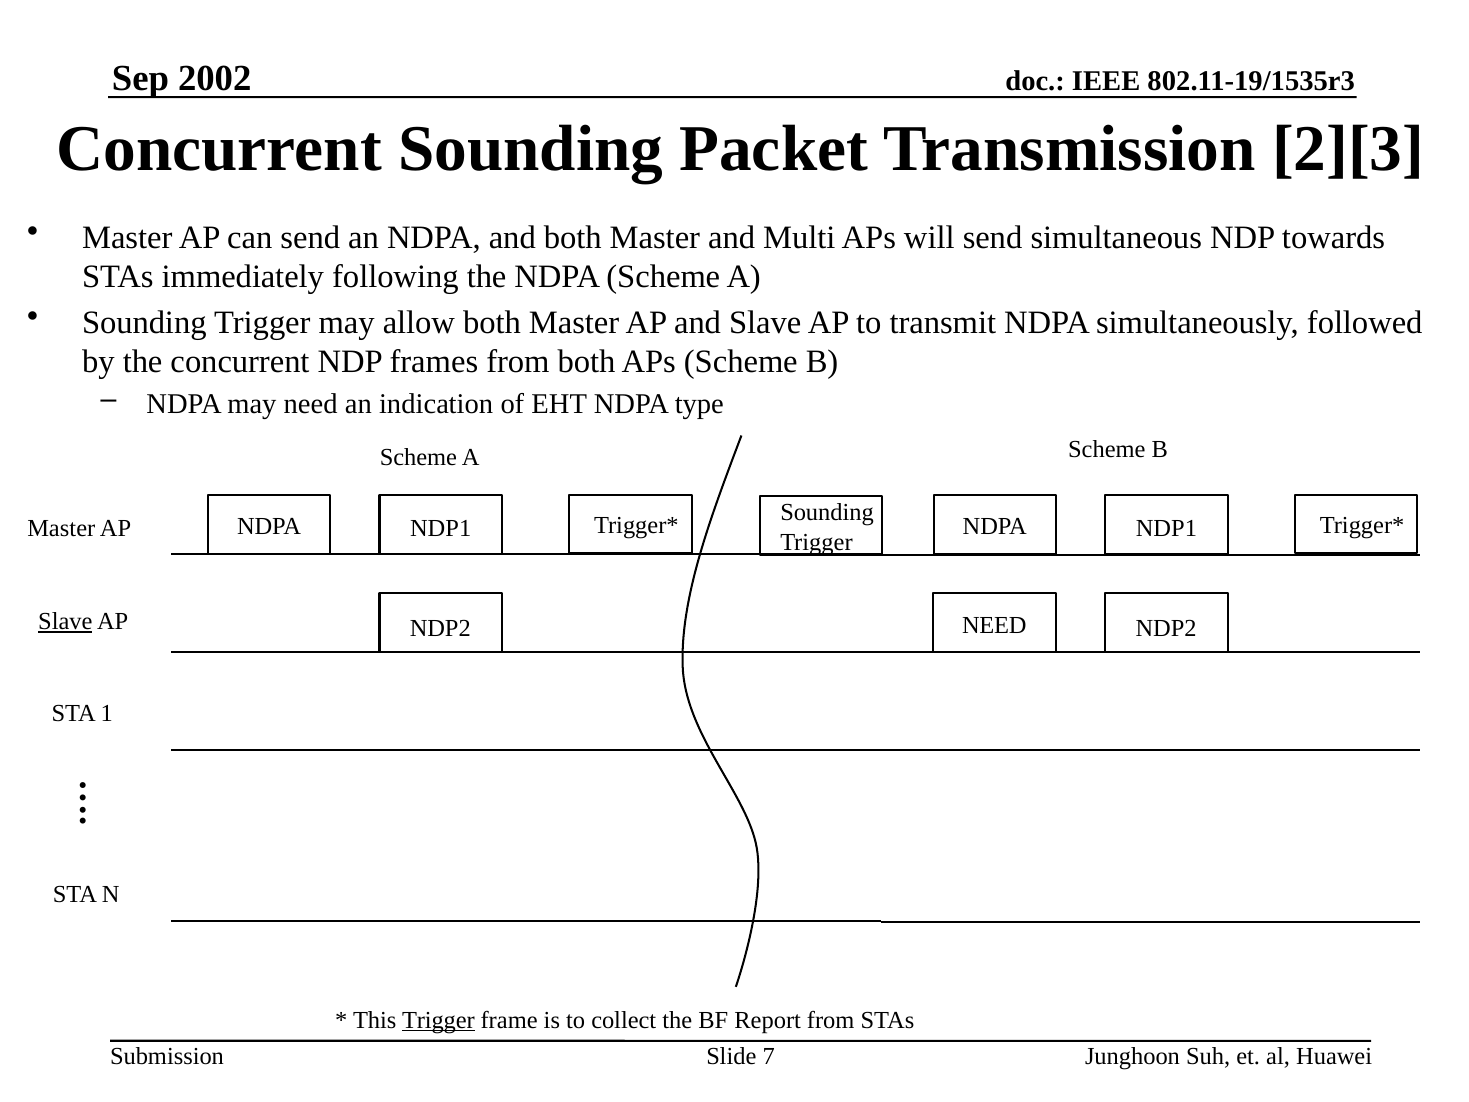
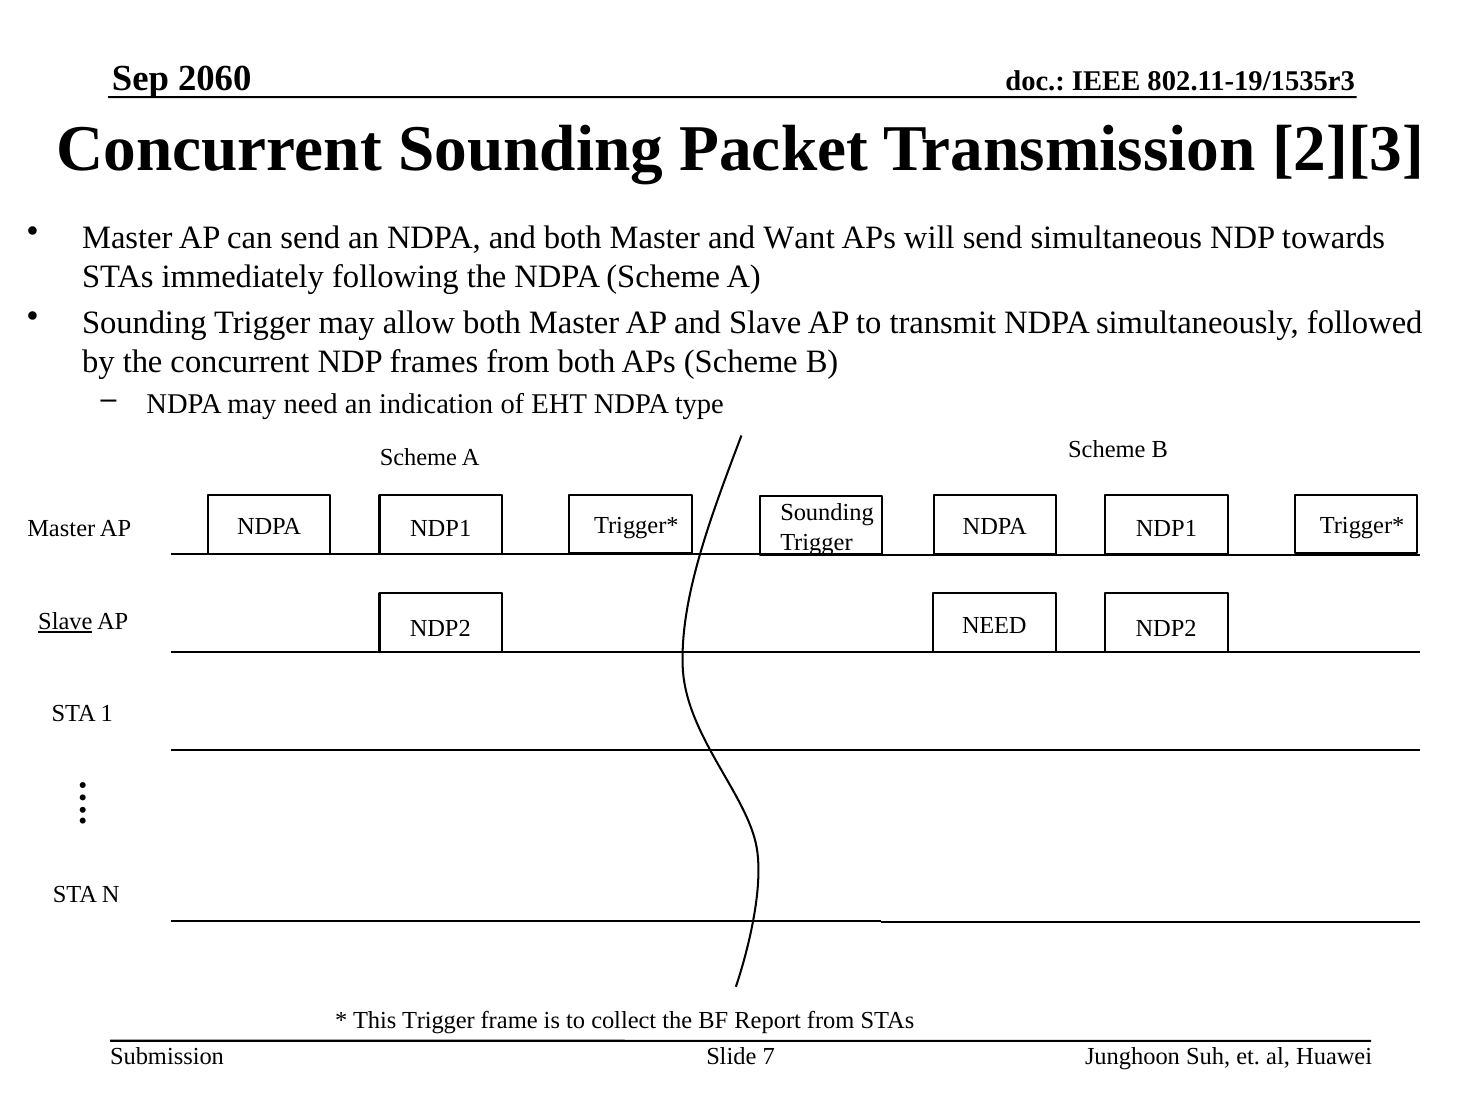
2002: 2002 -> 2060
Multi: Multi -> Want
Trigger at (438, 1020) underline: present -> none
